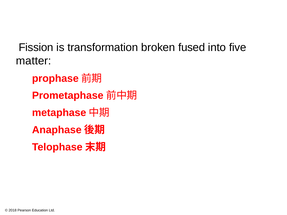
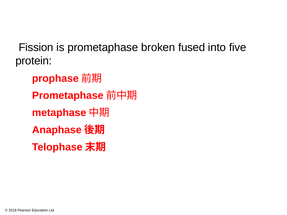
is transformation: transformation -> prometaphase
matter: matter -> protein
